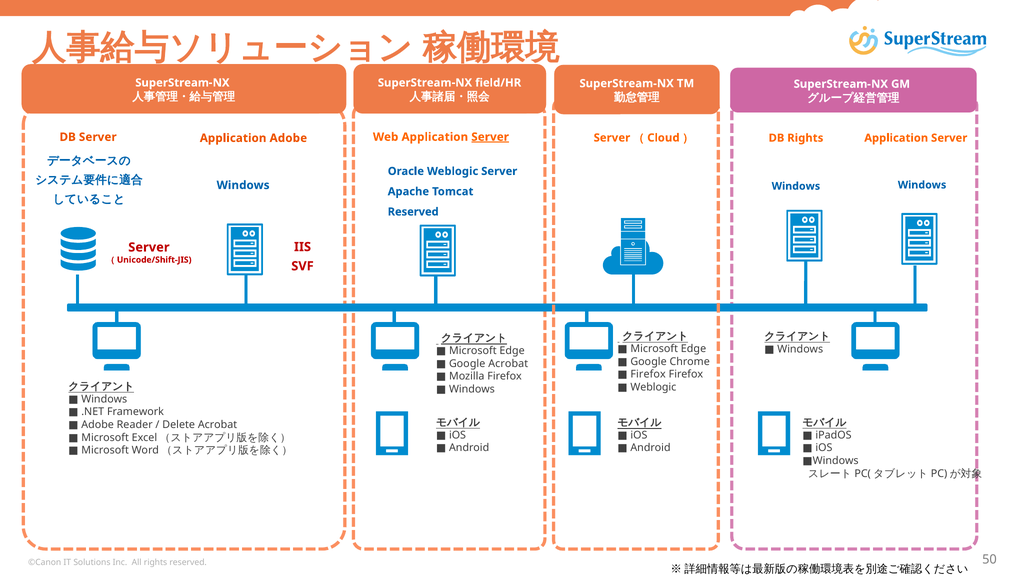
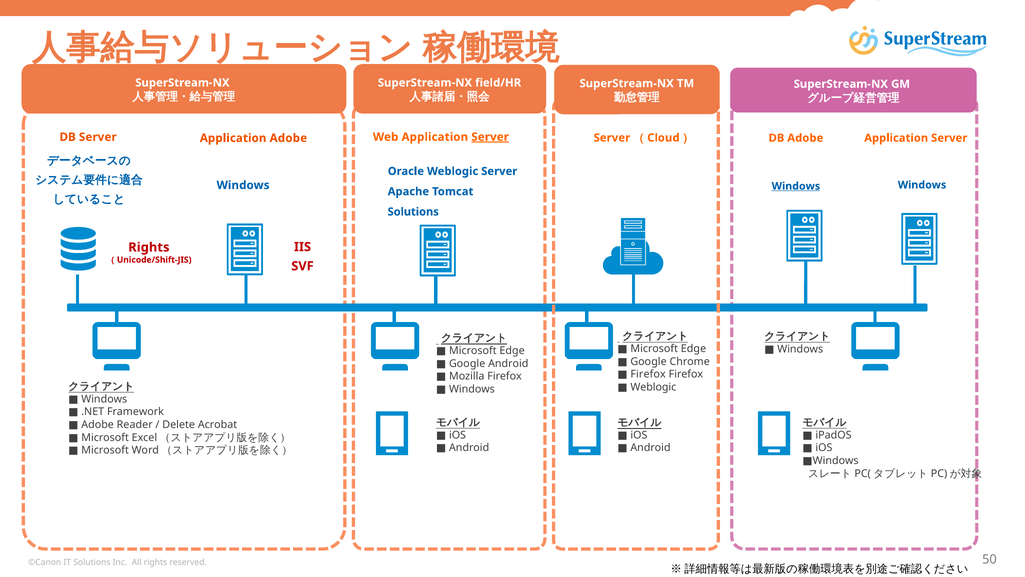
DB Rights: Rights -> Adobe
Windows at (796, 186) underline: none -> present
Reserved at (413, 212): Reserved -> Solutions
Server at (149, 247): Server -> Rights
Google Acrobat: Acrobat -> Android
